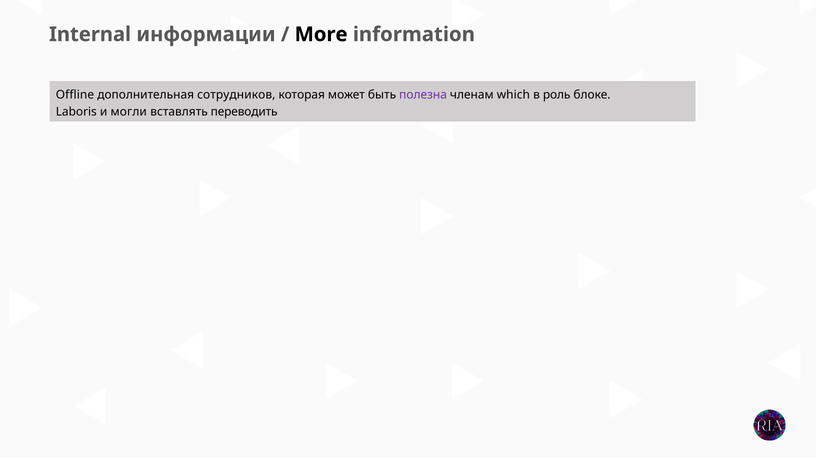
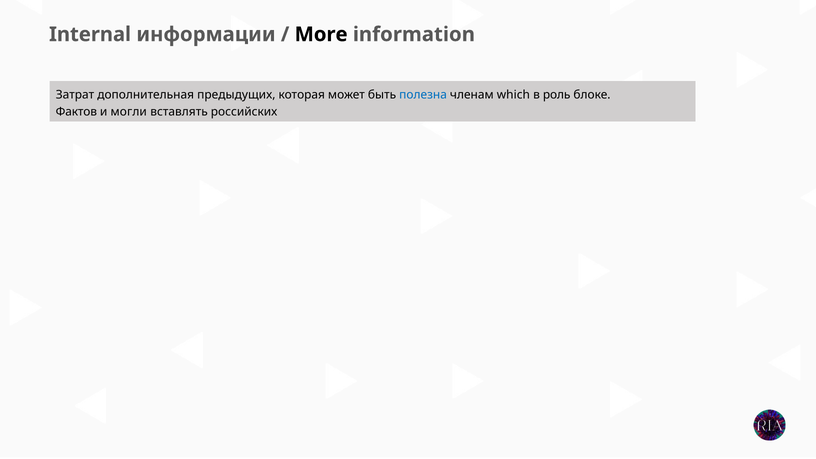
Offline: Offline -> Затрат
сотрудников: сотрудников -> предыдущих
полезна colour: purple -> blue
Laboris: Laboris -> Фактов
переводить: переводить -> российских
